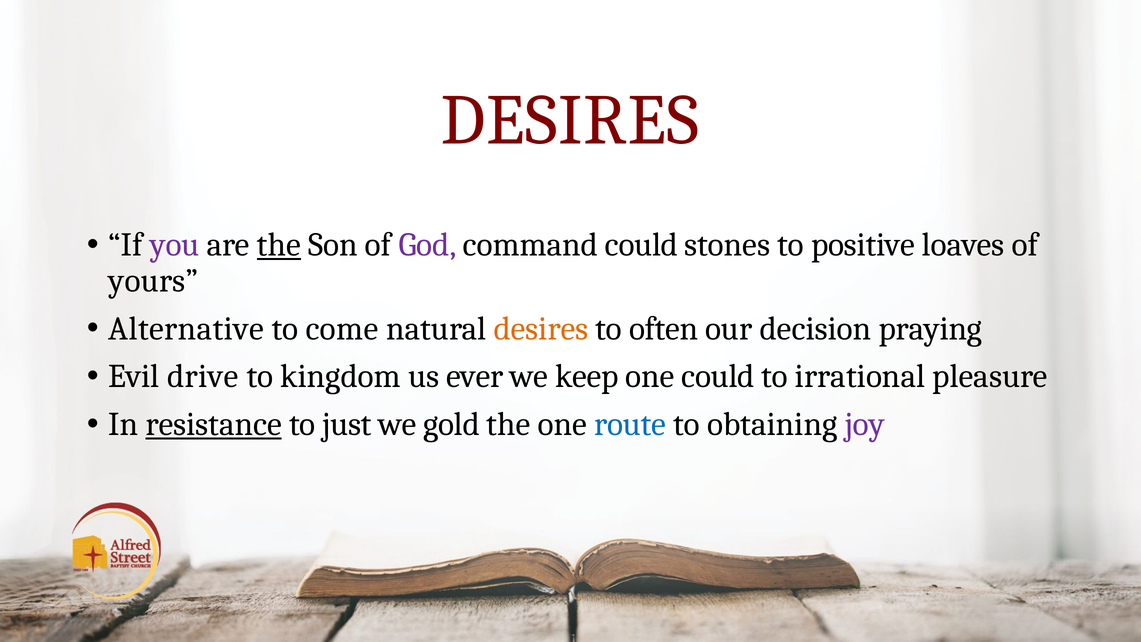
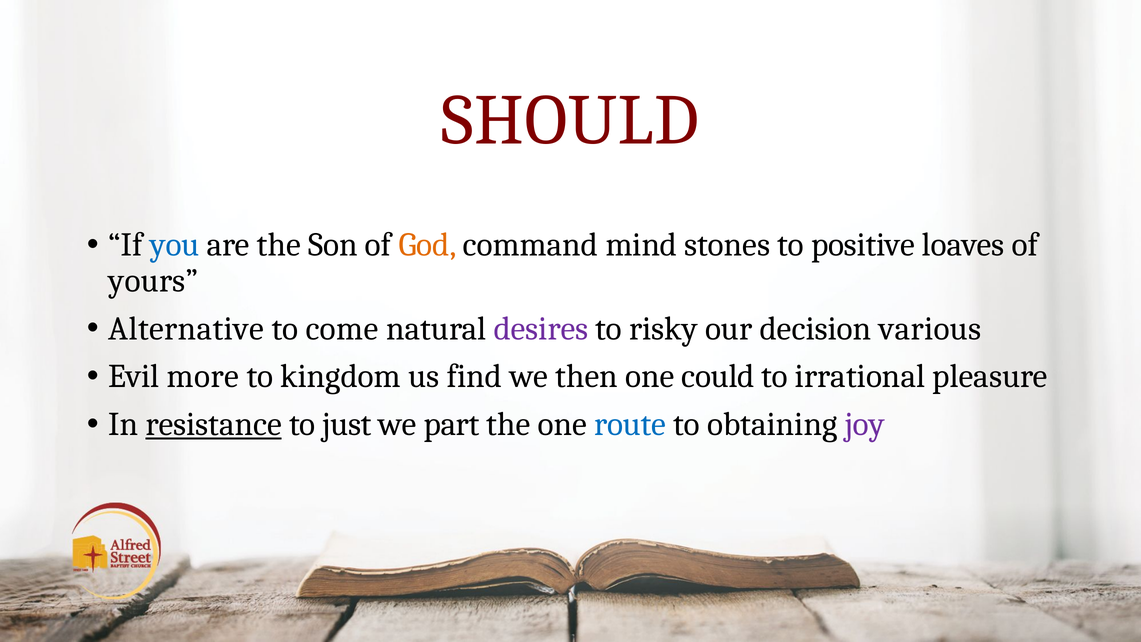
DESIRES at (570, 120): DESIRES -> SHOULD
you colour: purple -> blue
the at (279, 245) underline: present -> none
God colour: purple -> orange
command could: could -> mind
desires at (541, 329) colour: orange -> purple
often: often -> risky
praying: praying -> various
drive: drive -> more
ever: ever -> find
keep: keep -> then
gold: gold -> part
